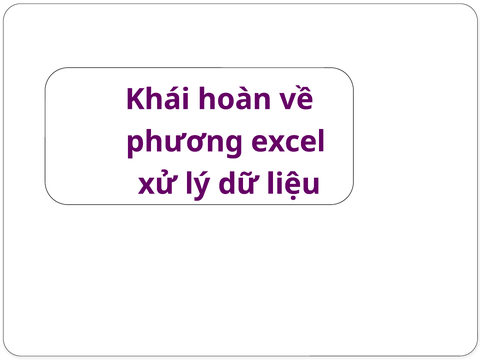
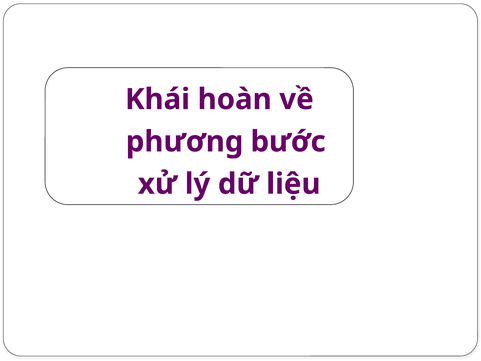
excel: excel -> bước
